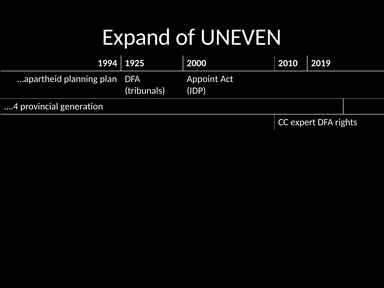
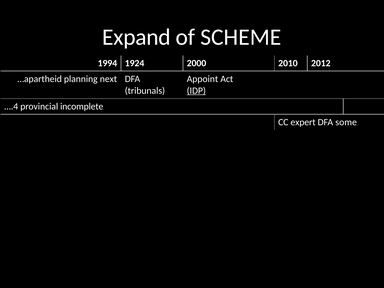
UNEVEN: UNEVEN -> SCHEME
1925: 1925 -> 1924
2019: 2019 -> 2012
plan: plan -> next
IDP underline: none -> present
generation: generation -> incomplete
rights: rights -> some
